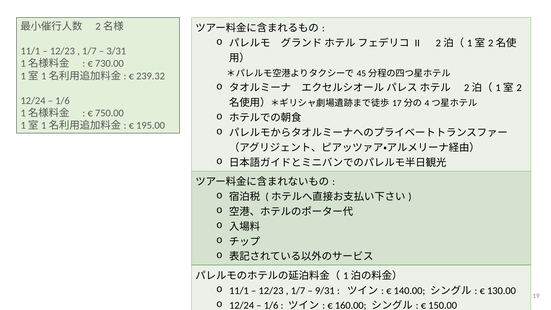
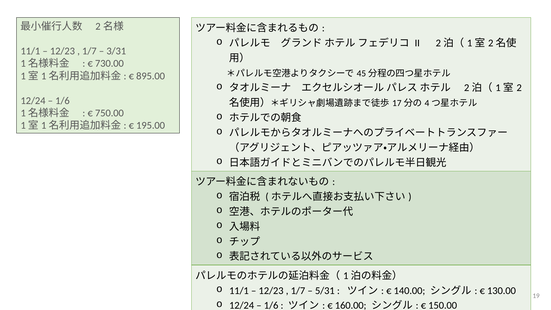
239.32: 239.32 -> 895.00
9/31: 9/31 -> 5/31
